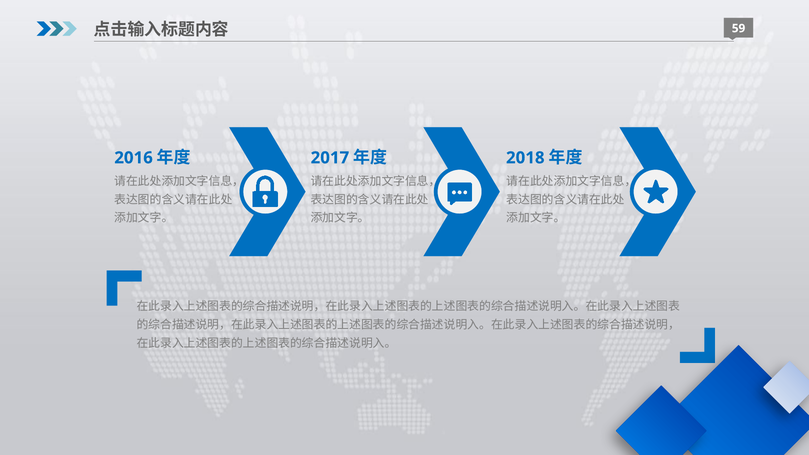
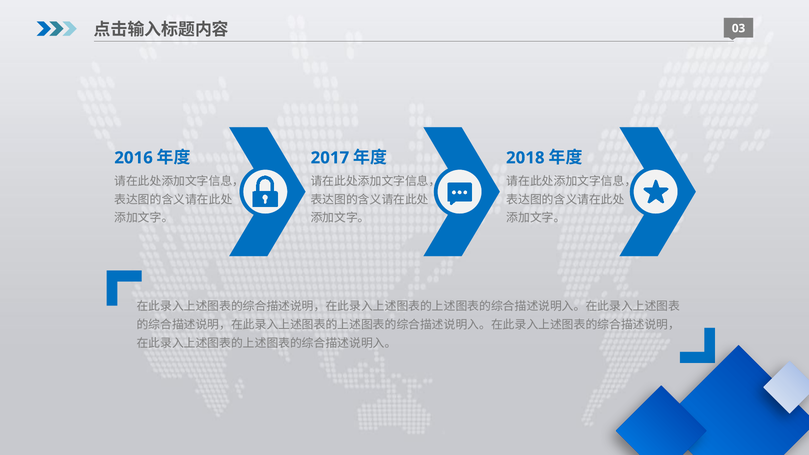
59: 59 -> 03
